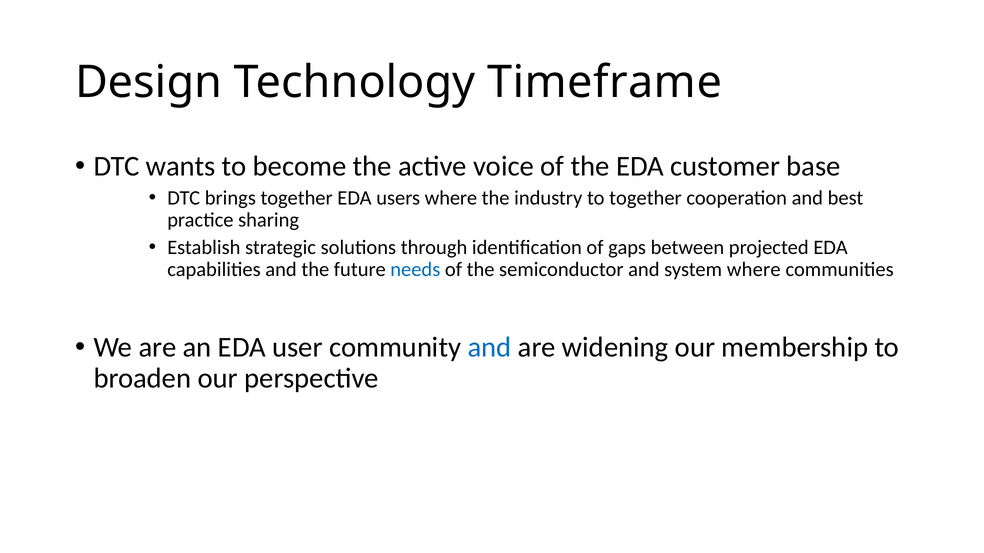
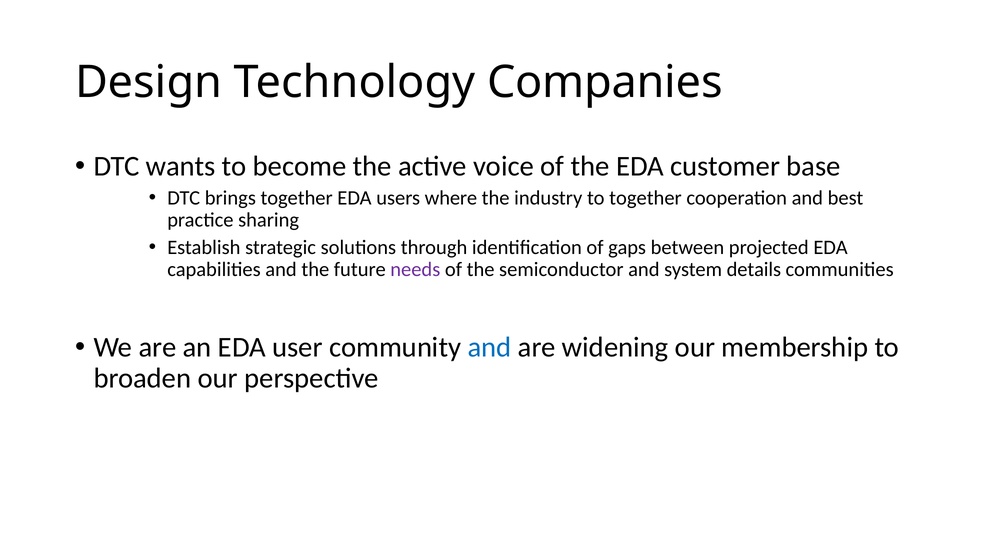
Timeframe: Timeframe -> Companies
needs colour: blue -> purple
system where: where -> details
